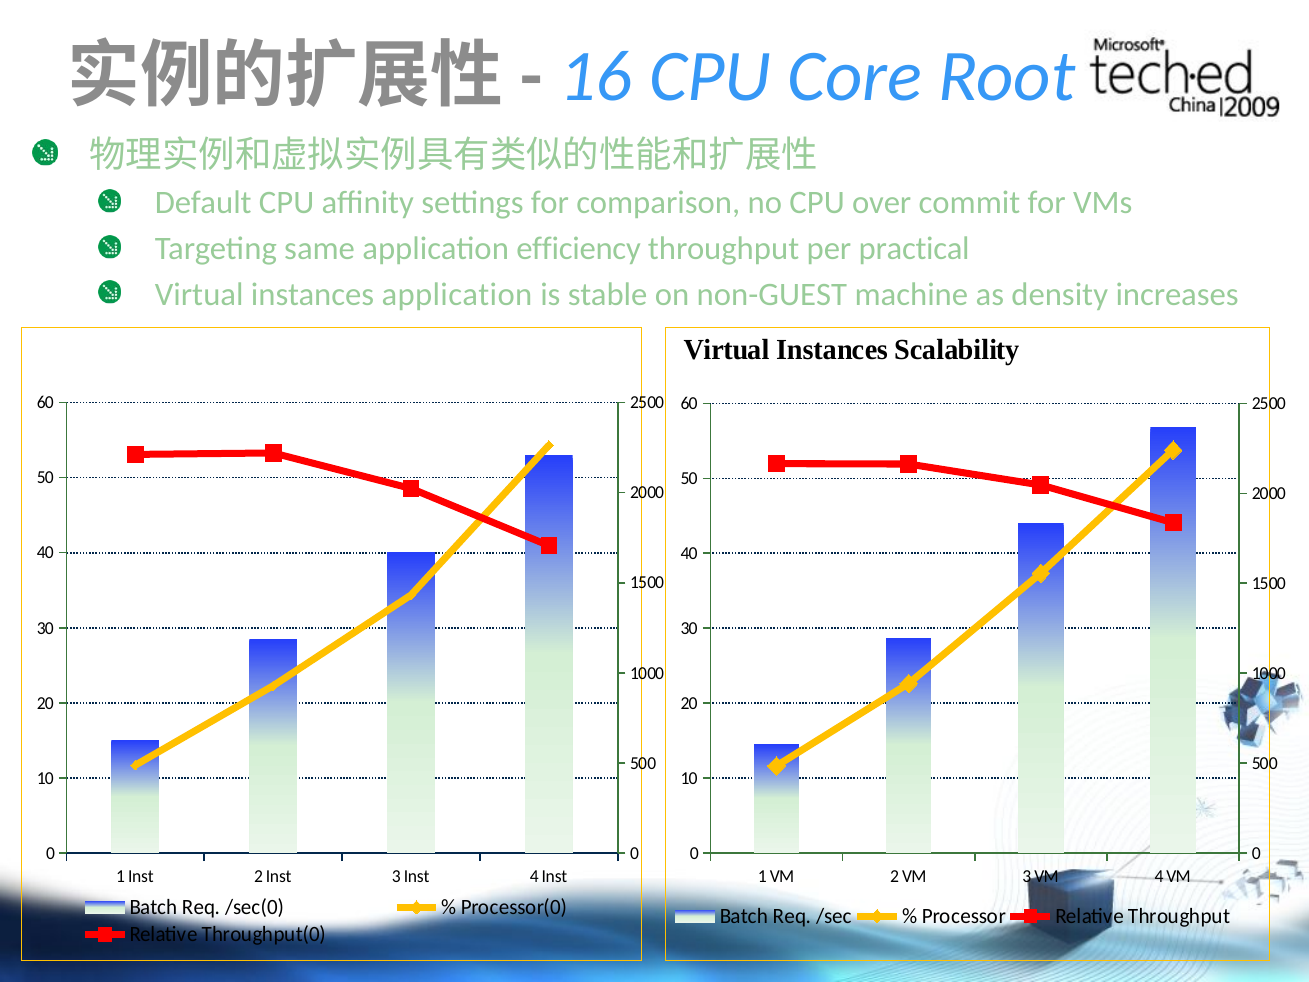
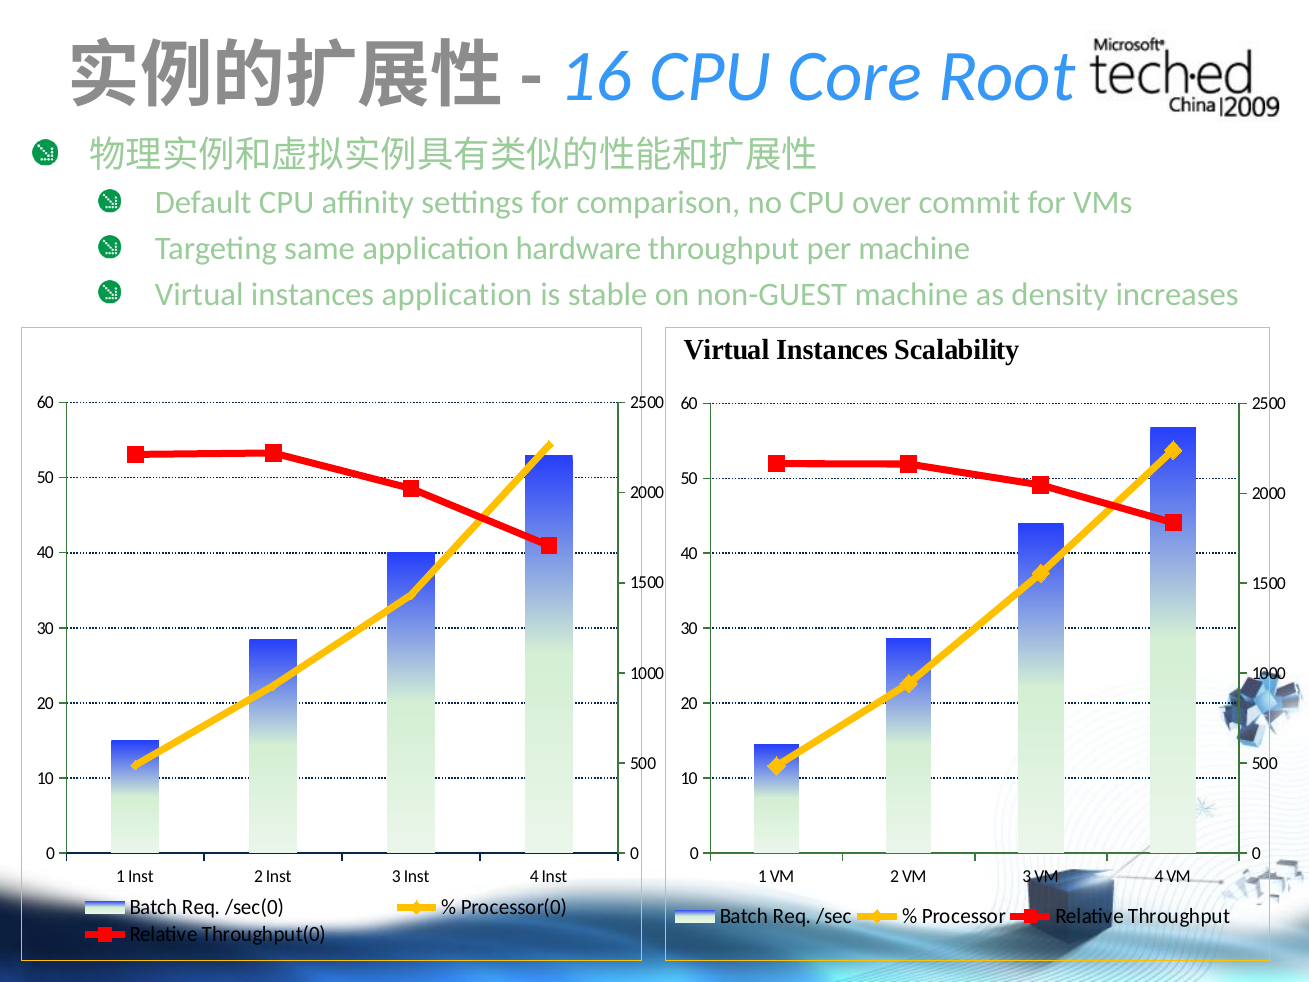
efficiency: efficiency -> hardware
per practical: practical -> machine
